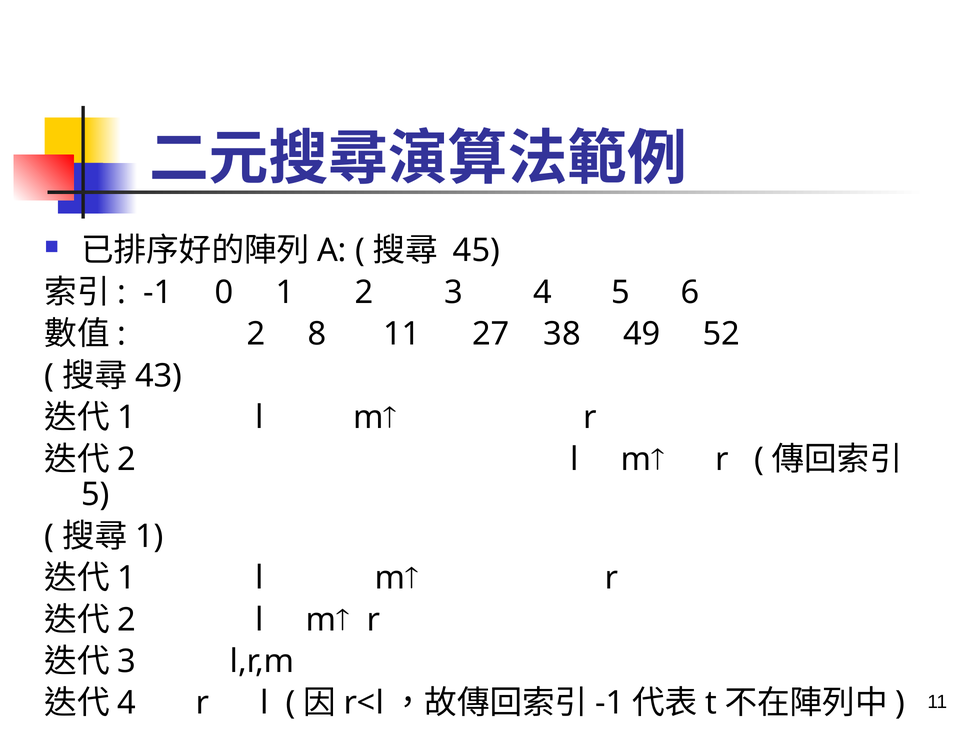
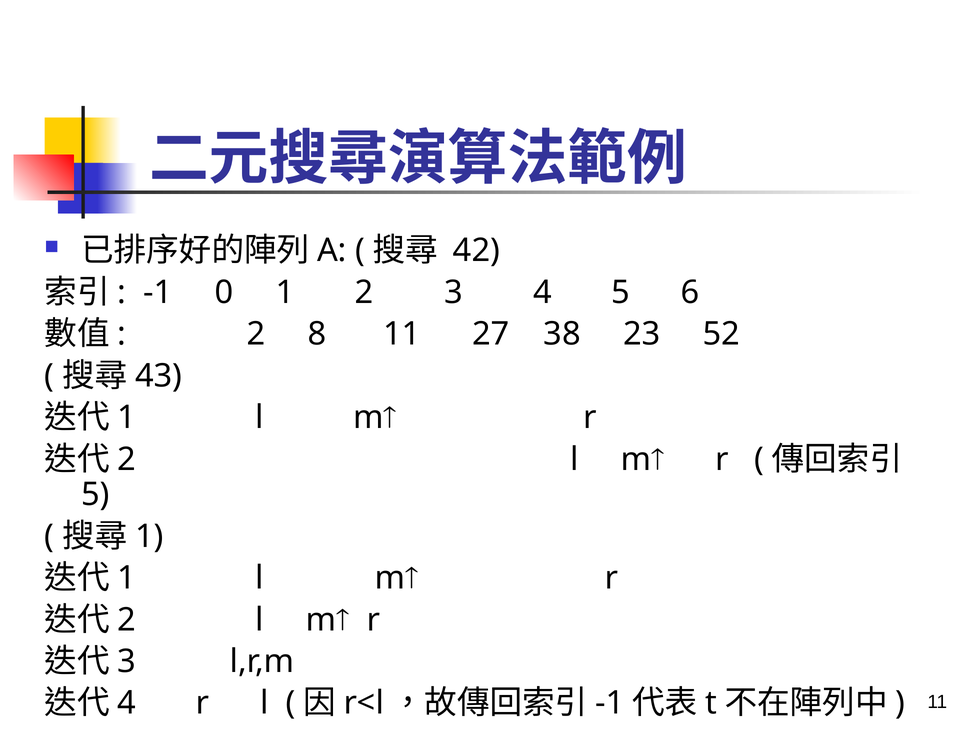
45: 45 -> 42
49: 49 -> 23
